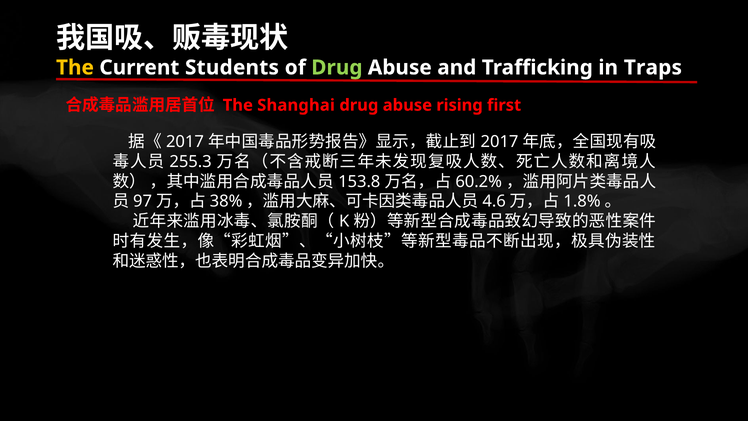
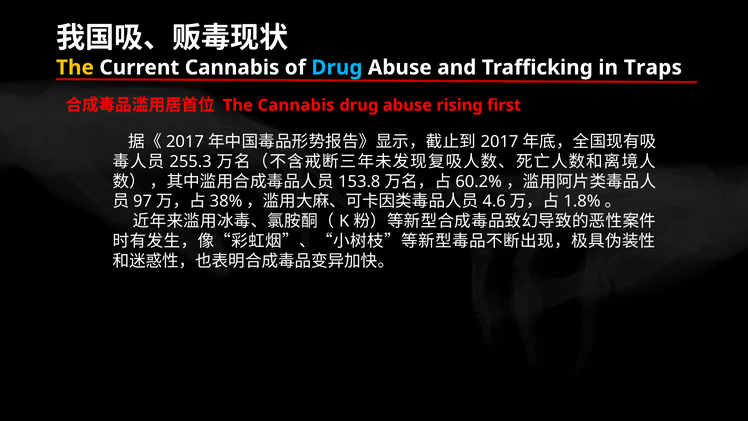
Current Students: Students -> Cannabis
Drug at (337, 68) colour: light green -> light blue
The Shanghai: Shanghai -> Cannabis
